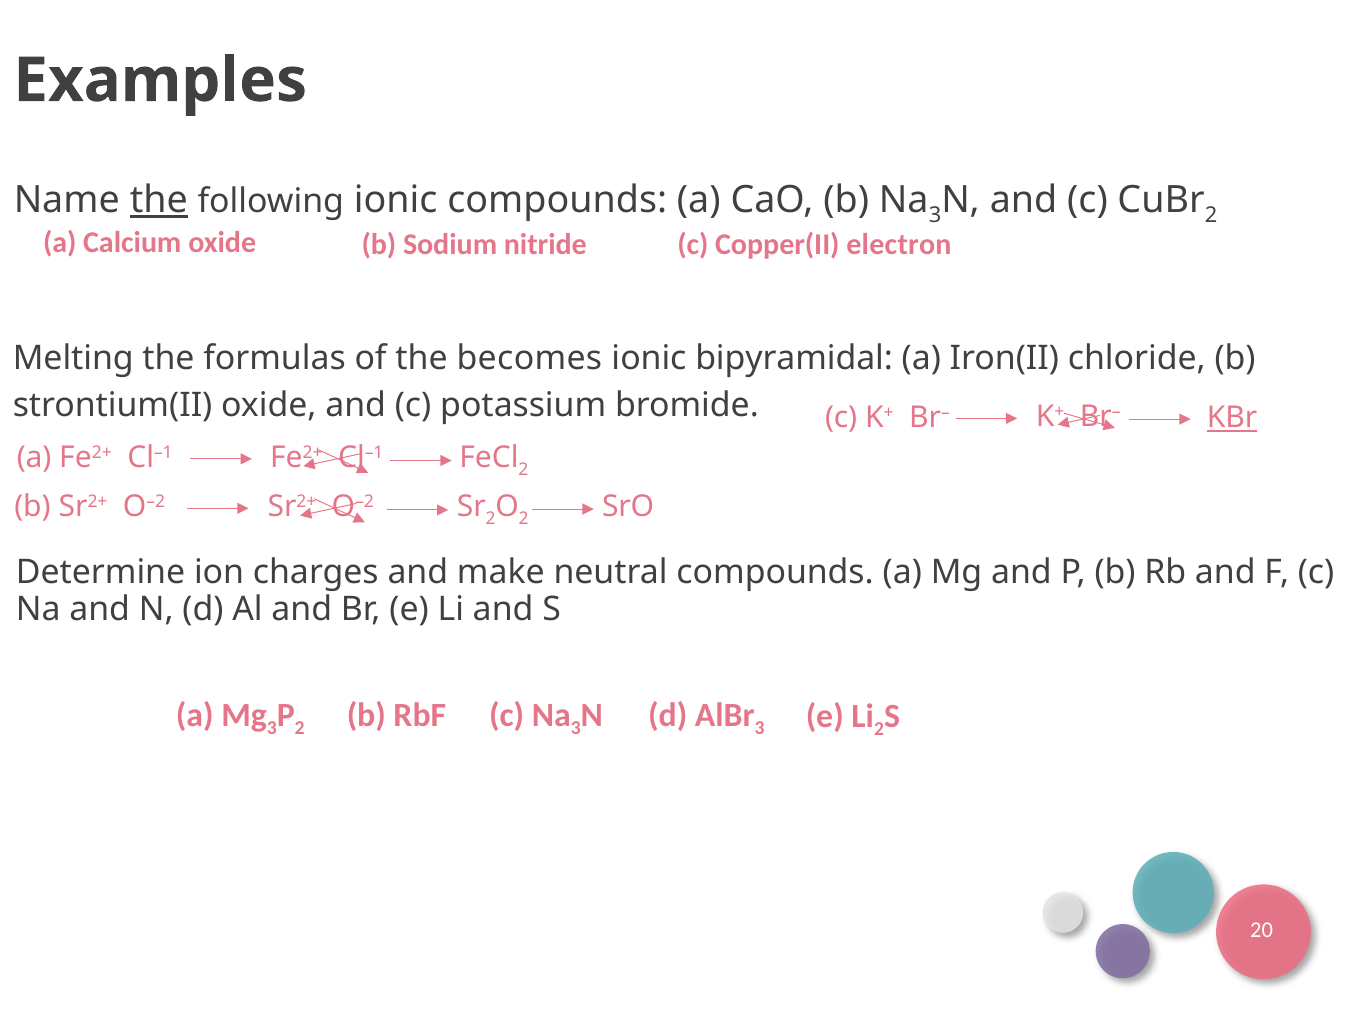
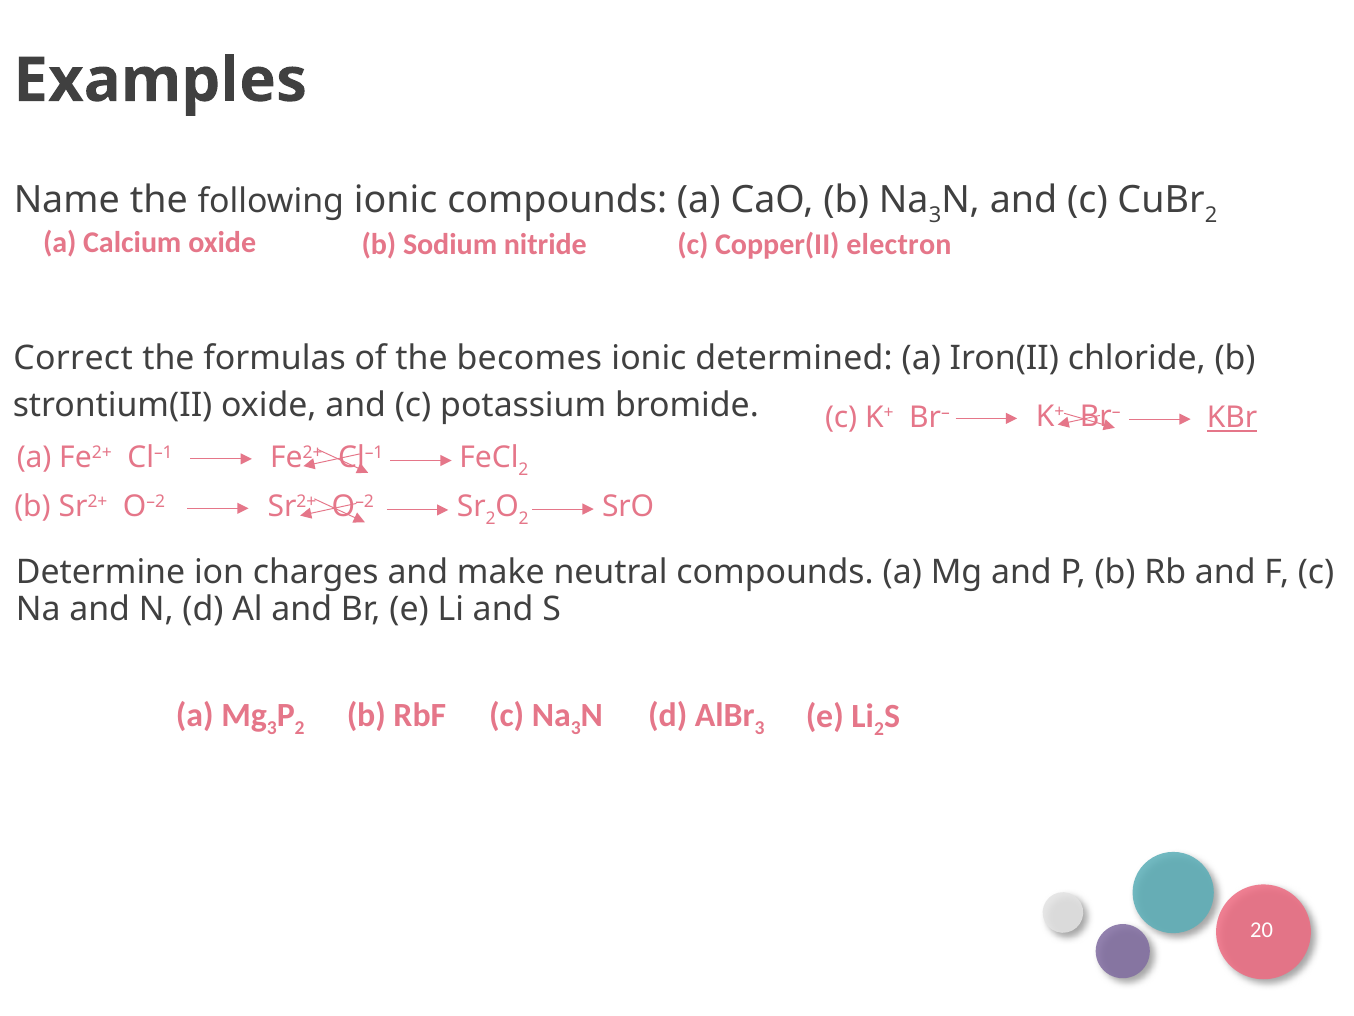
the at (159, 200) underline: present -> none
Melting: Melting -> Correct
bipyramidal: bipyramidal -> determined
